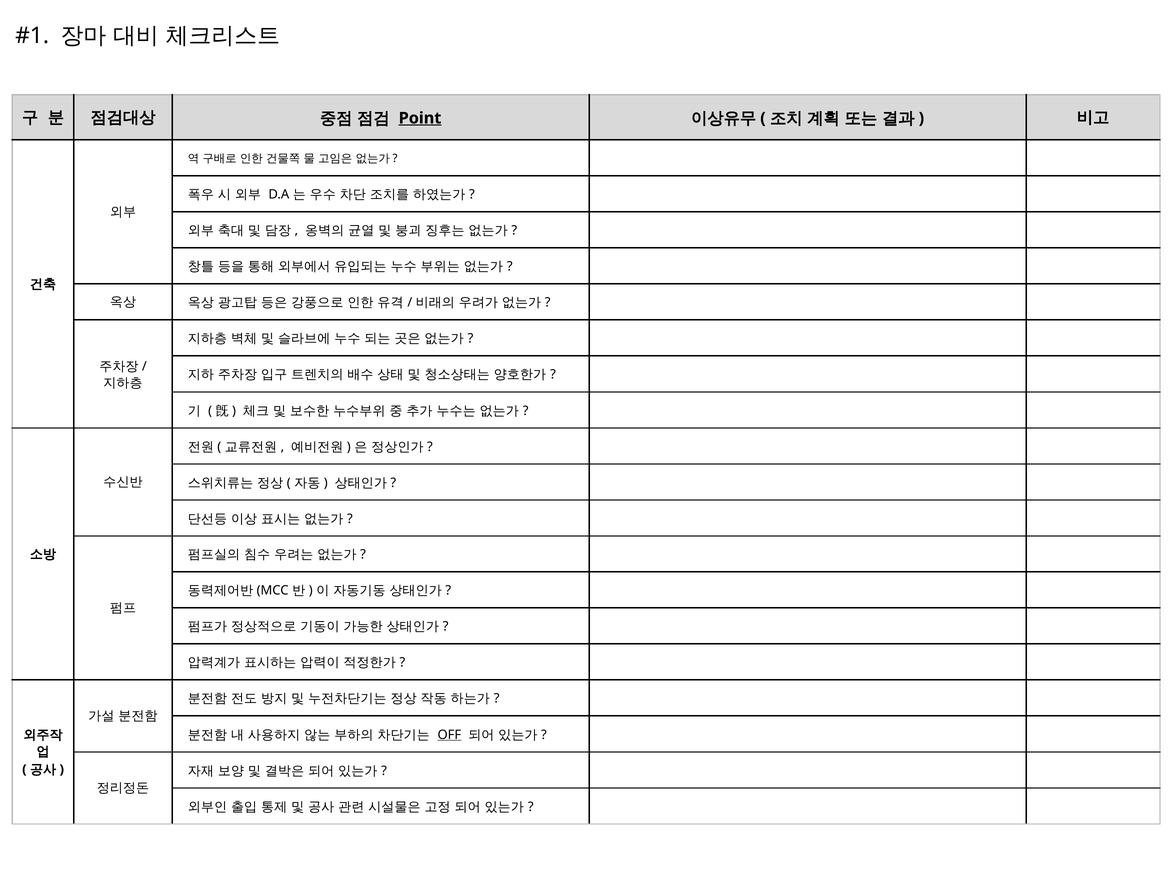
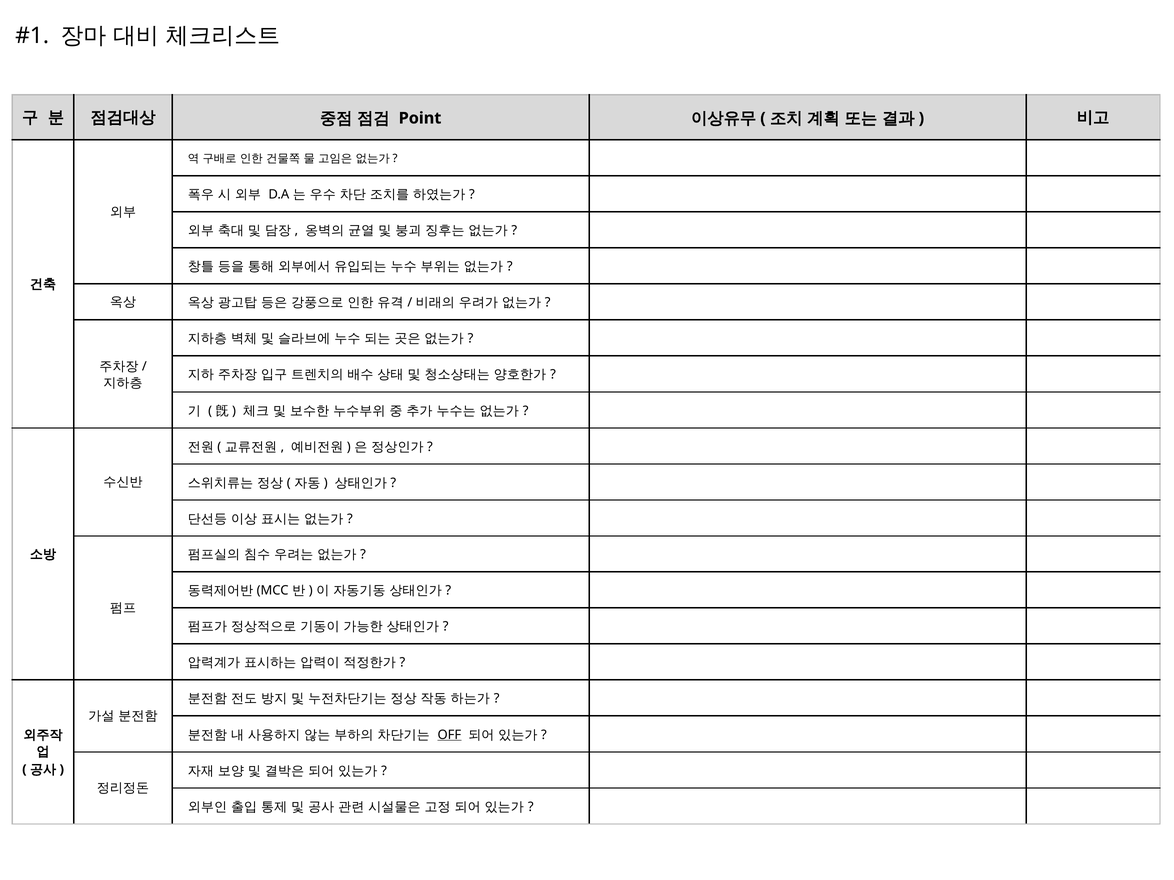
Point underline: present -> none
